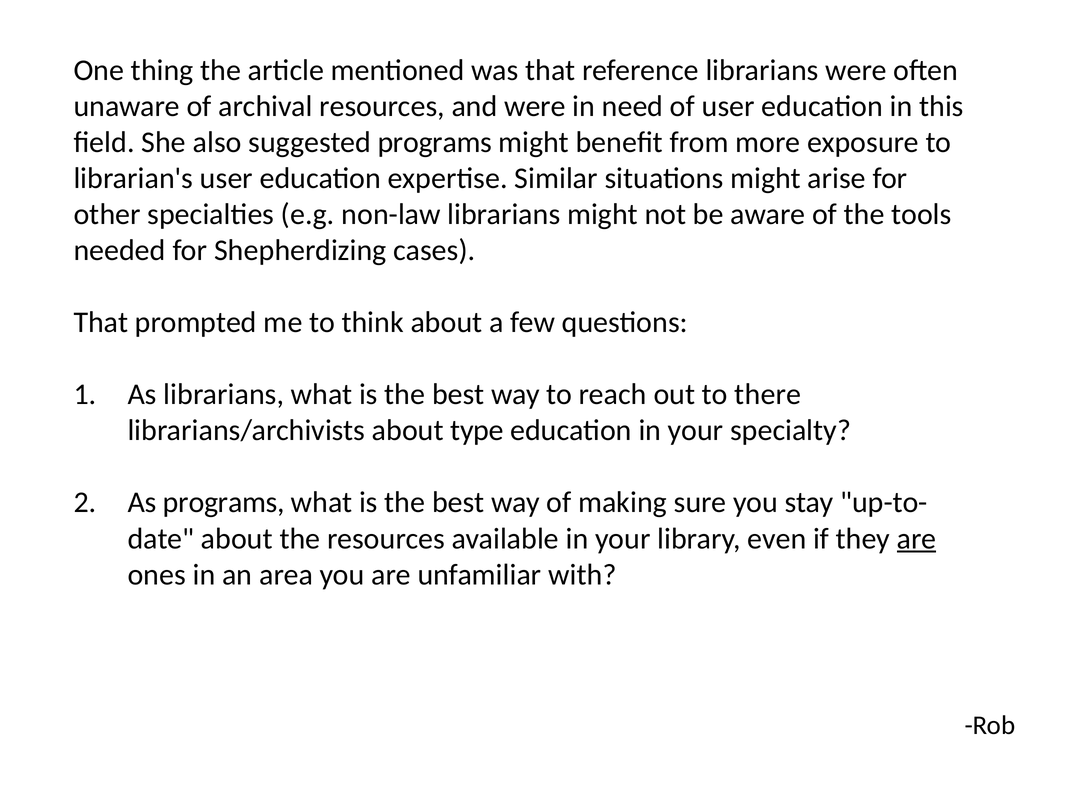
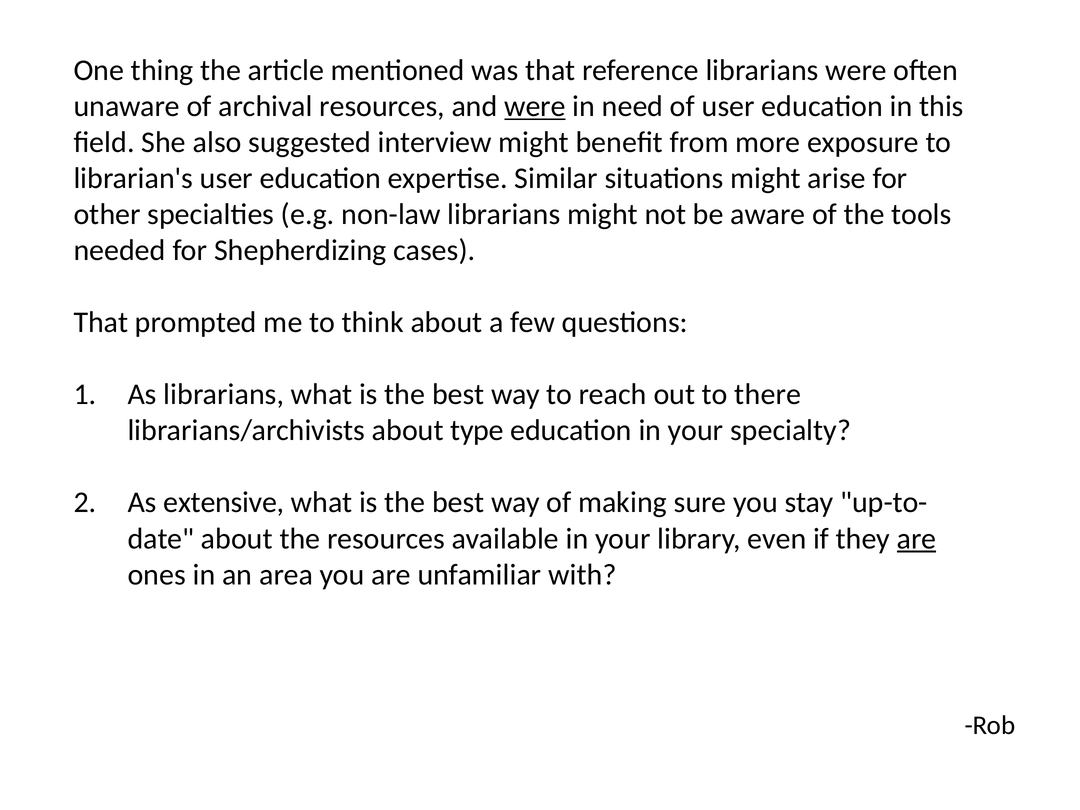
were at (535, 106) underline: none -> present
suggested programs: programs -> interview
As programs: programs -> extensive
